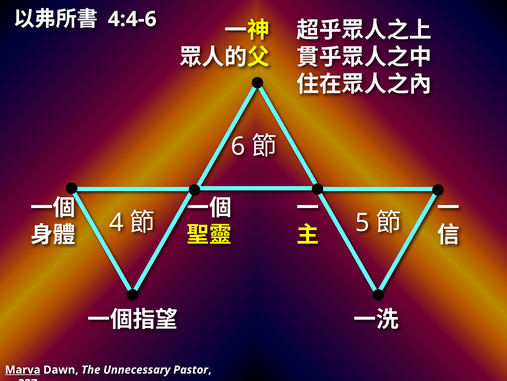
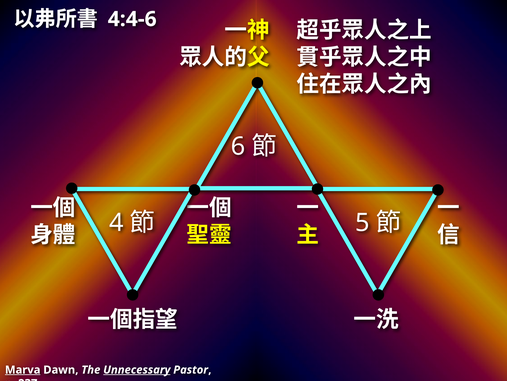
Unnecessary underline: none -> present
